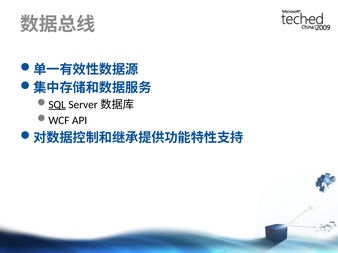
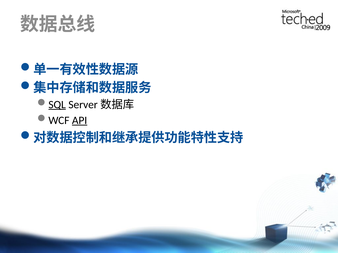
API underline: none -> present
